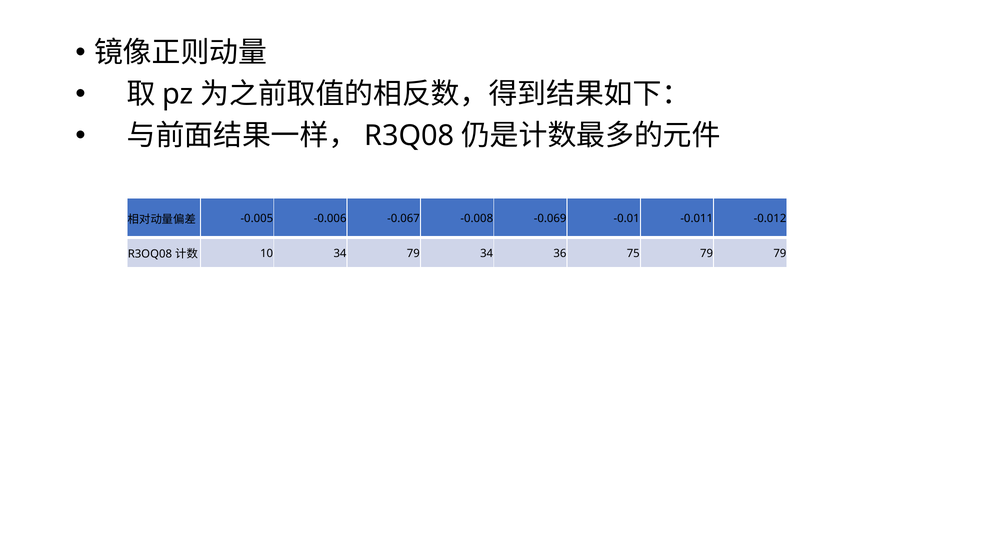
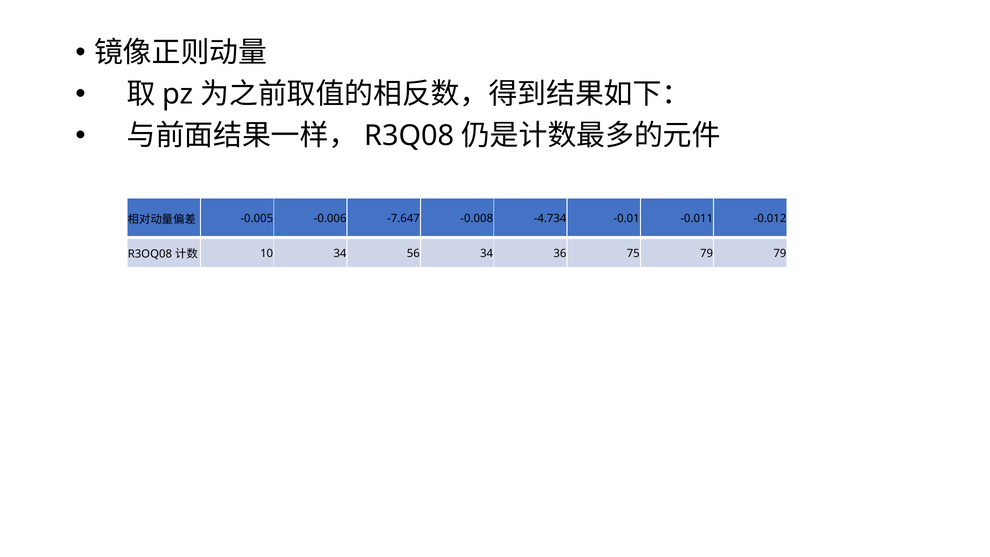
-0.067: -0.067 -> -7.647
-0.069: -0.069 -> -4.734
34 79: 79 -> 56
